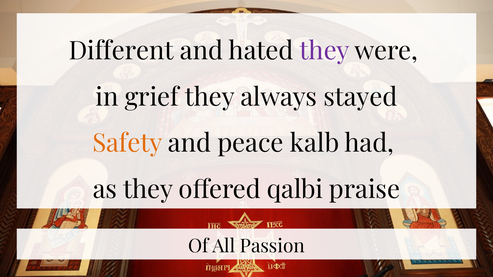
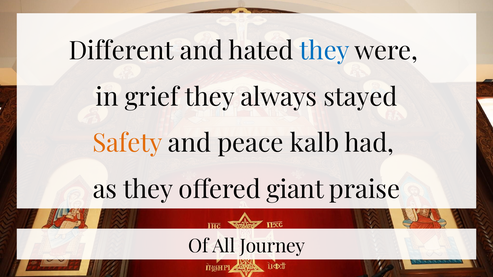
they at (325, 51) colour: purple -> blue
qalbi: qalbi -> giant
Passion: Passion -> Journey
